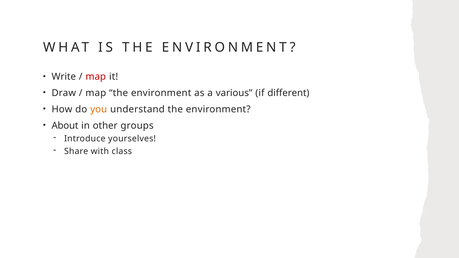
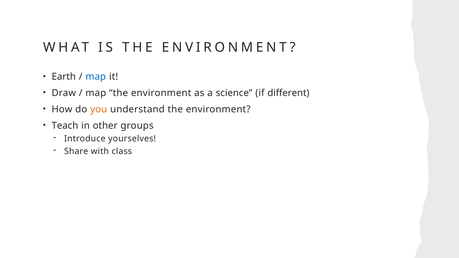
Write: Write -> Earth
map at (96, 77) colour: red -> blue
various: various -> science
About: About -> Teach
